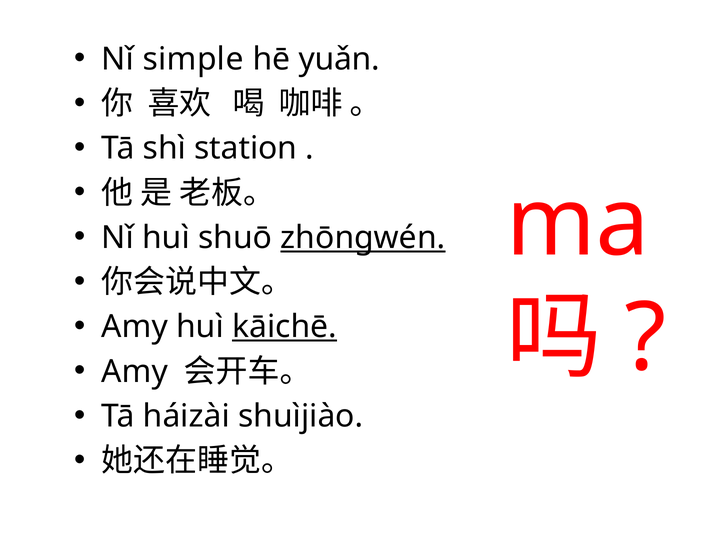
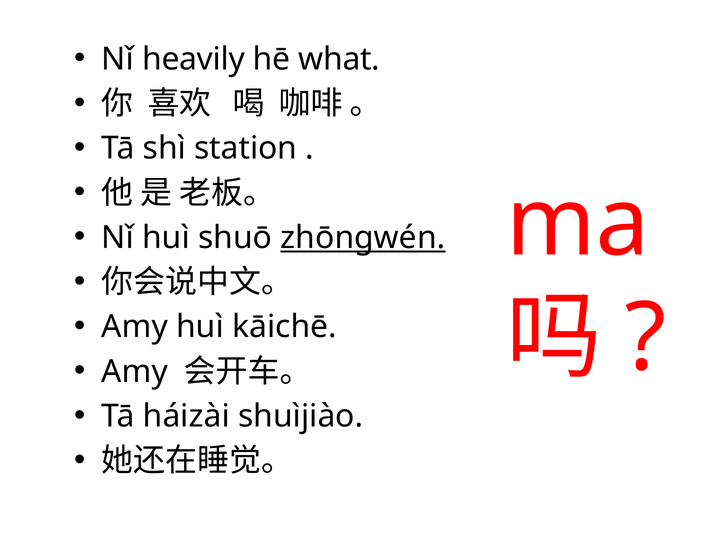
simple: simple -> heavily
yuǎn: yuǎn -> what
kāichē underline: present -> none
